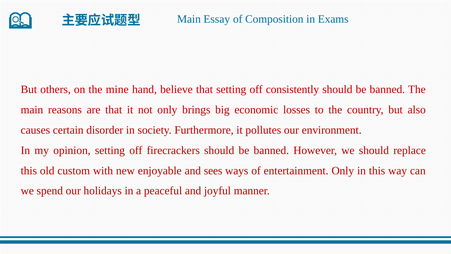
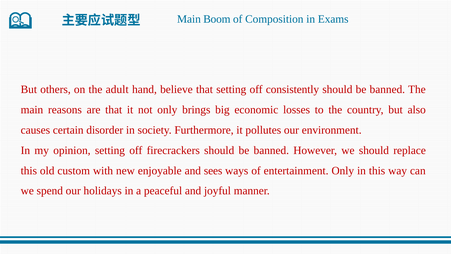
Essay: Essay -> Boom
mine: mine -> adult
